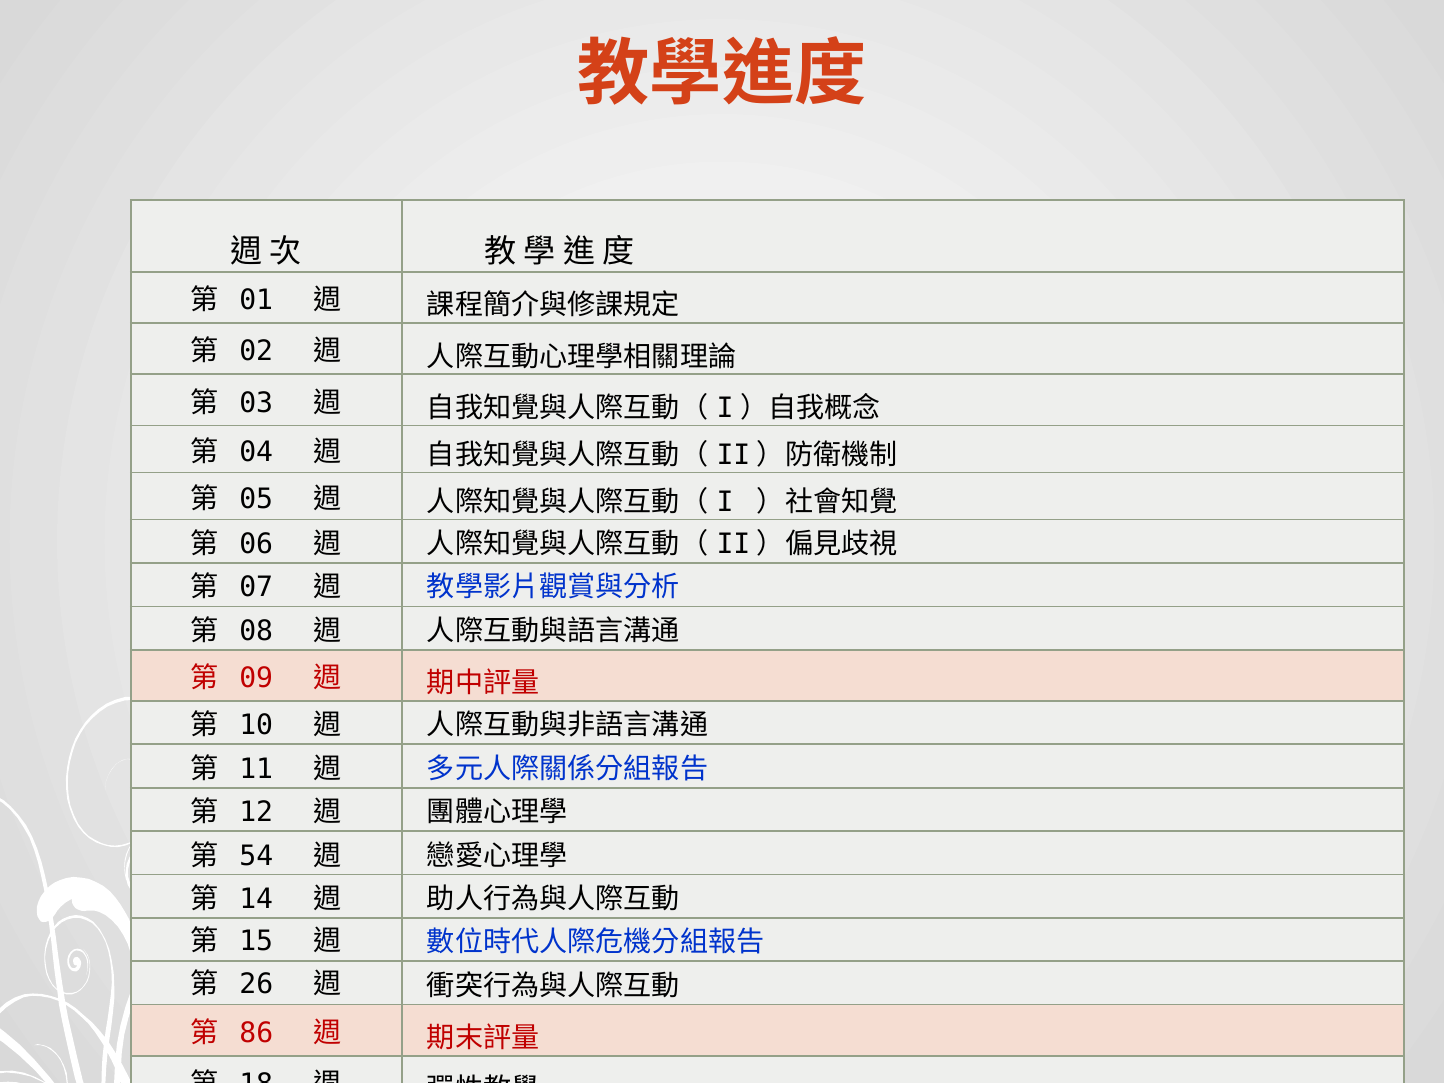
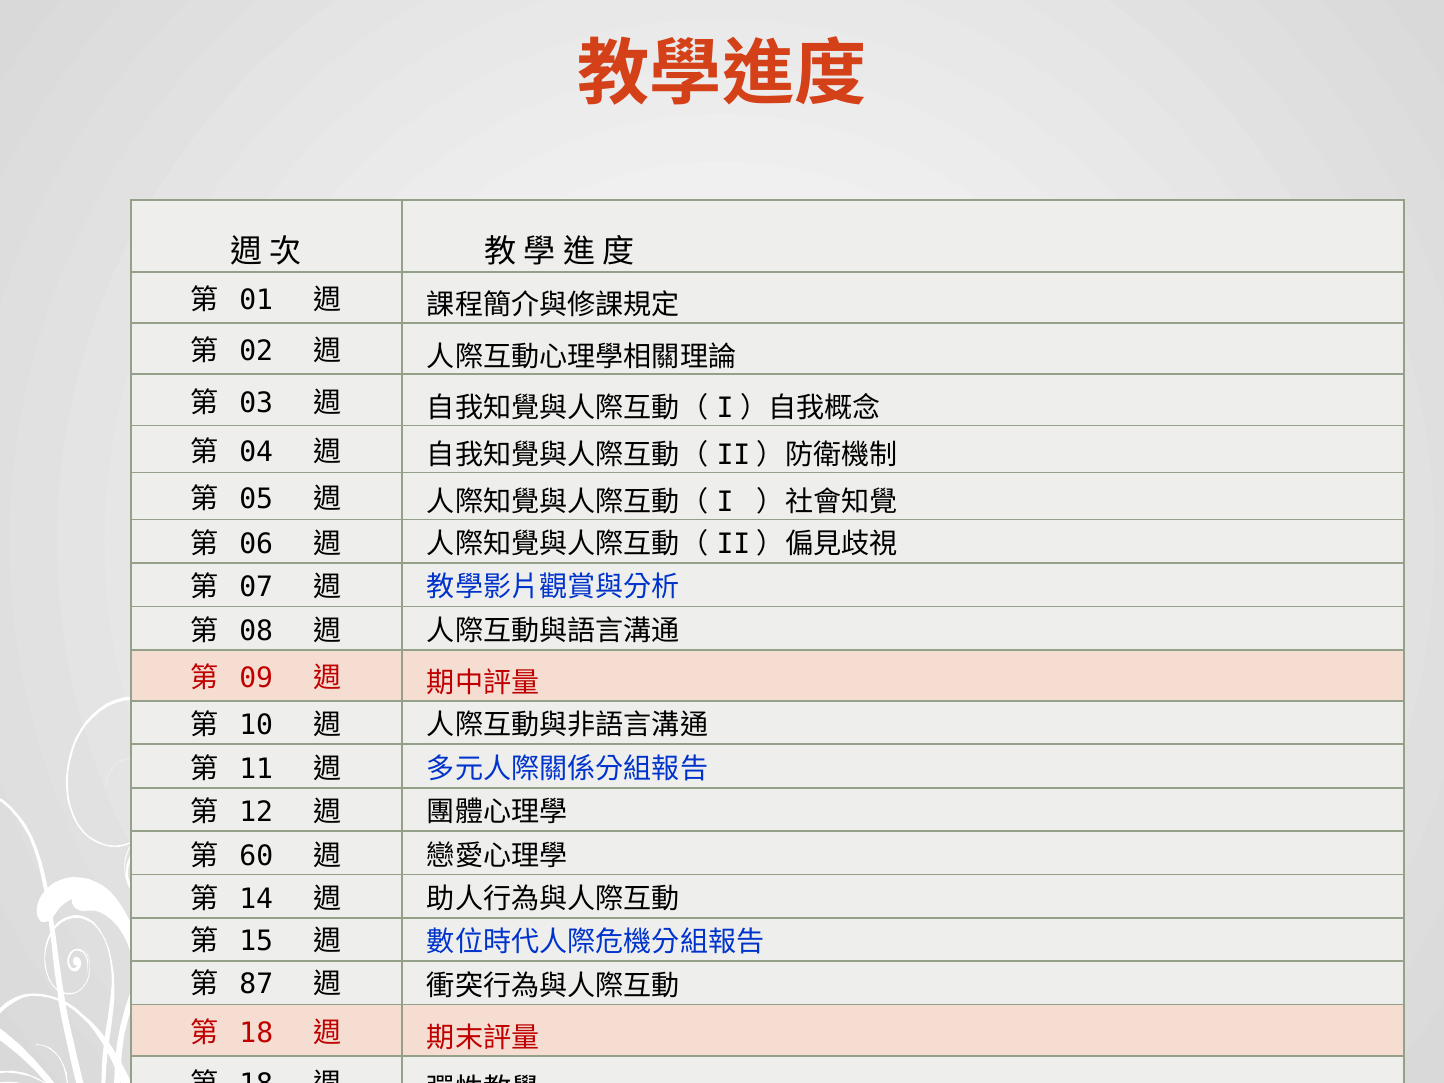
54: 54 -> 60
26: 26 -> 87
86 at (256, 1033): 86 -> 18
